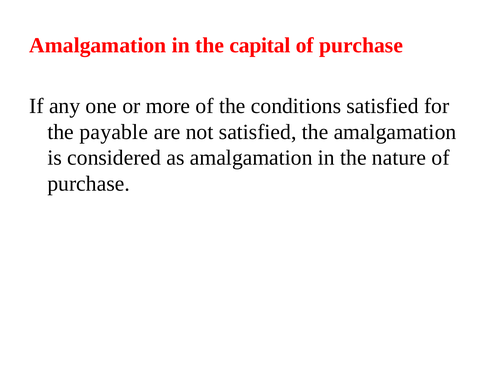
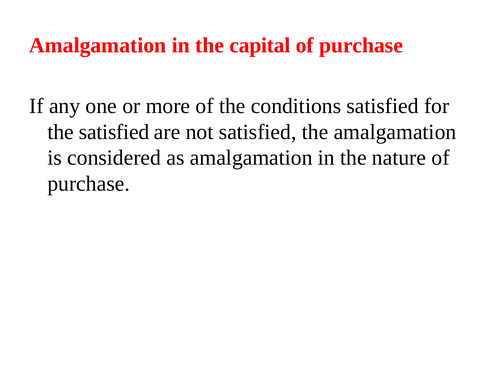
the payable: payable -> satisfied
